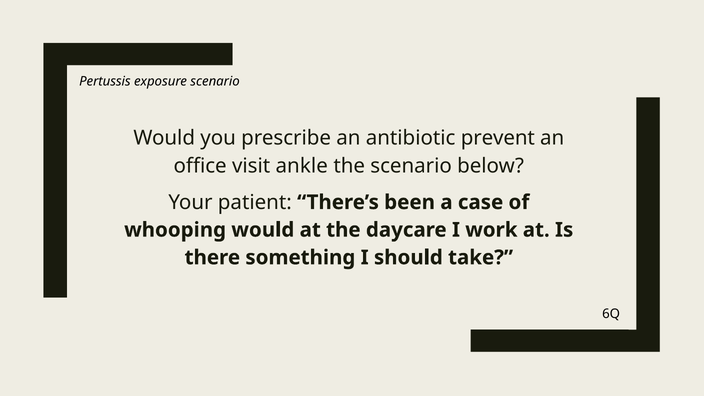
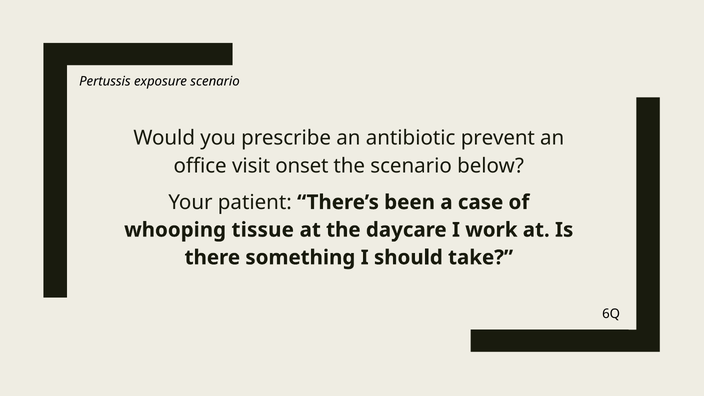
ankle: ankle -> onset
whooping would: would -> tissue
